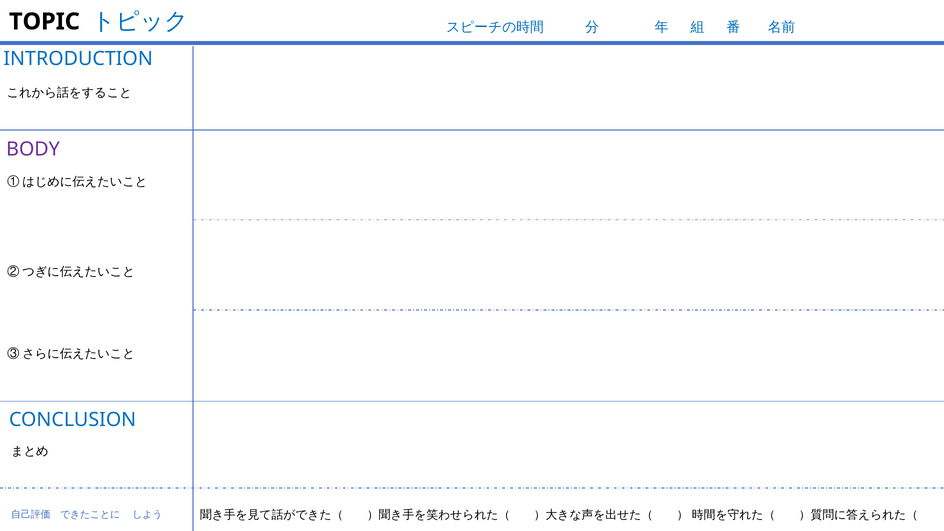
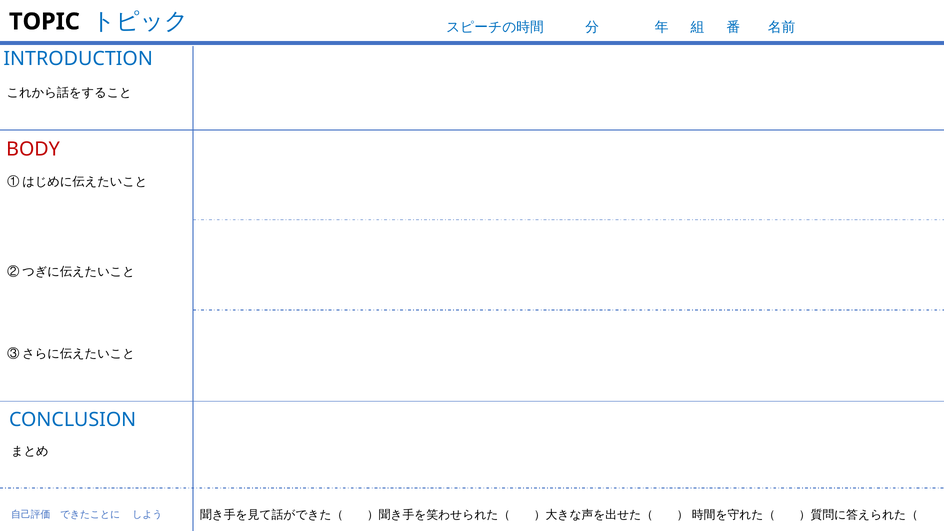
BODY colour: purple -> red
